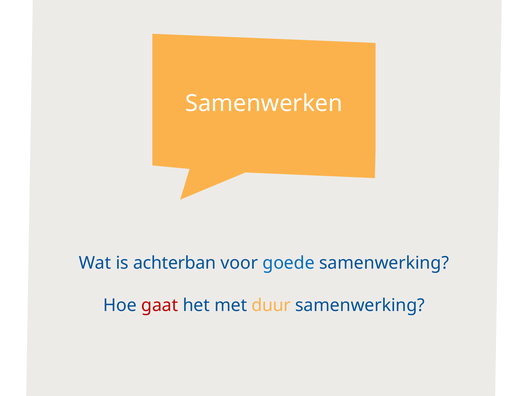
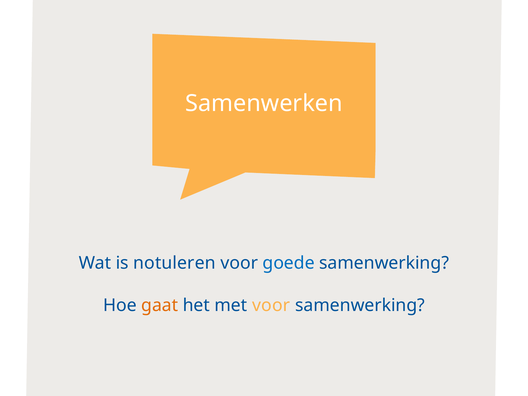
achterban: achterban -> notuleren
gaat colour: red -> orange
met duur: duur -> voor
